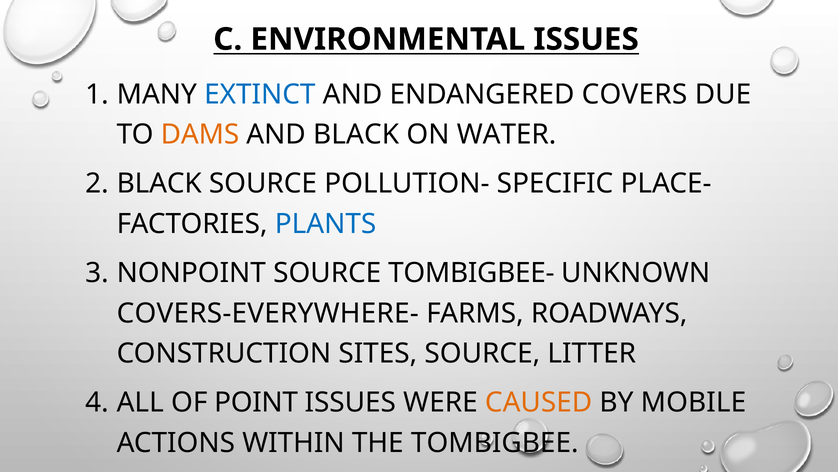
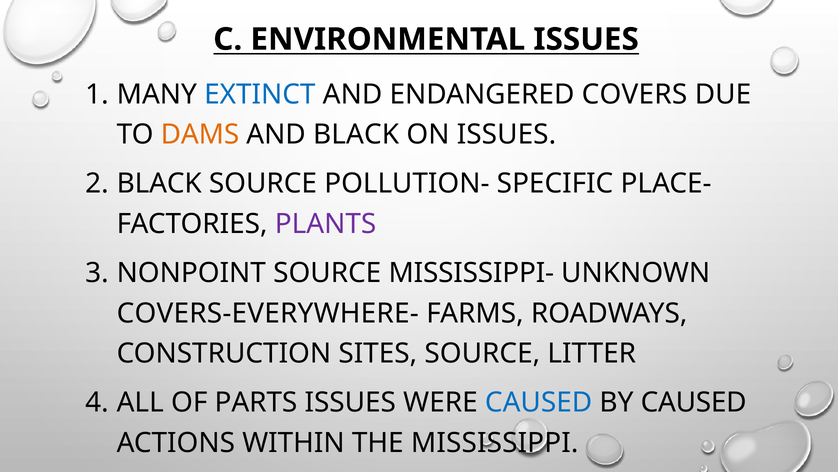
ON WATER: WATER -> ISSUES
PLANTS colour: blue -> purple
TOMBIGBEE-: TOMBIGBEE- -> MISSISSIPPI-
POINT: POINT -> PARTS
CAUSED at (539, 402) colour: orange -> blue
BY MOBILE: MOBILE -> CAUSED
TOMBIGBEE: TOMBIGBEE -> MISSISSIPPI
